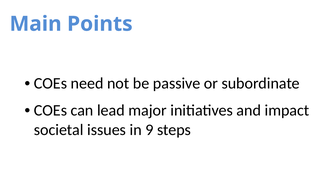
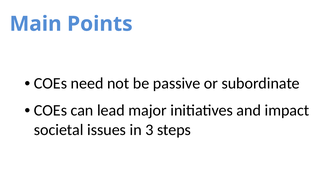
9: 9 -> 3
